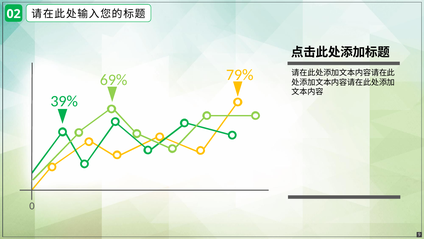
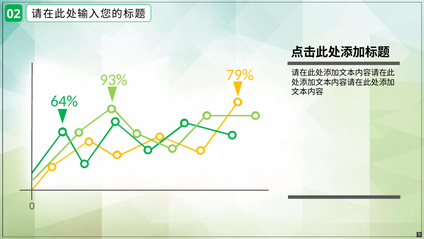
69%: 69% -> 93%
39%: 39% -> 64%
